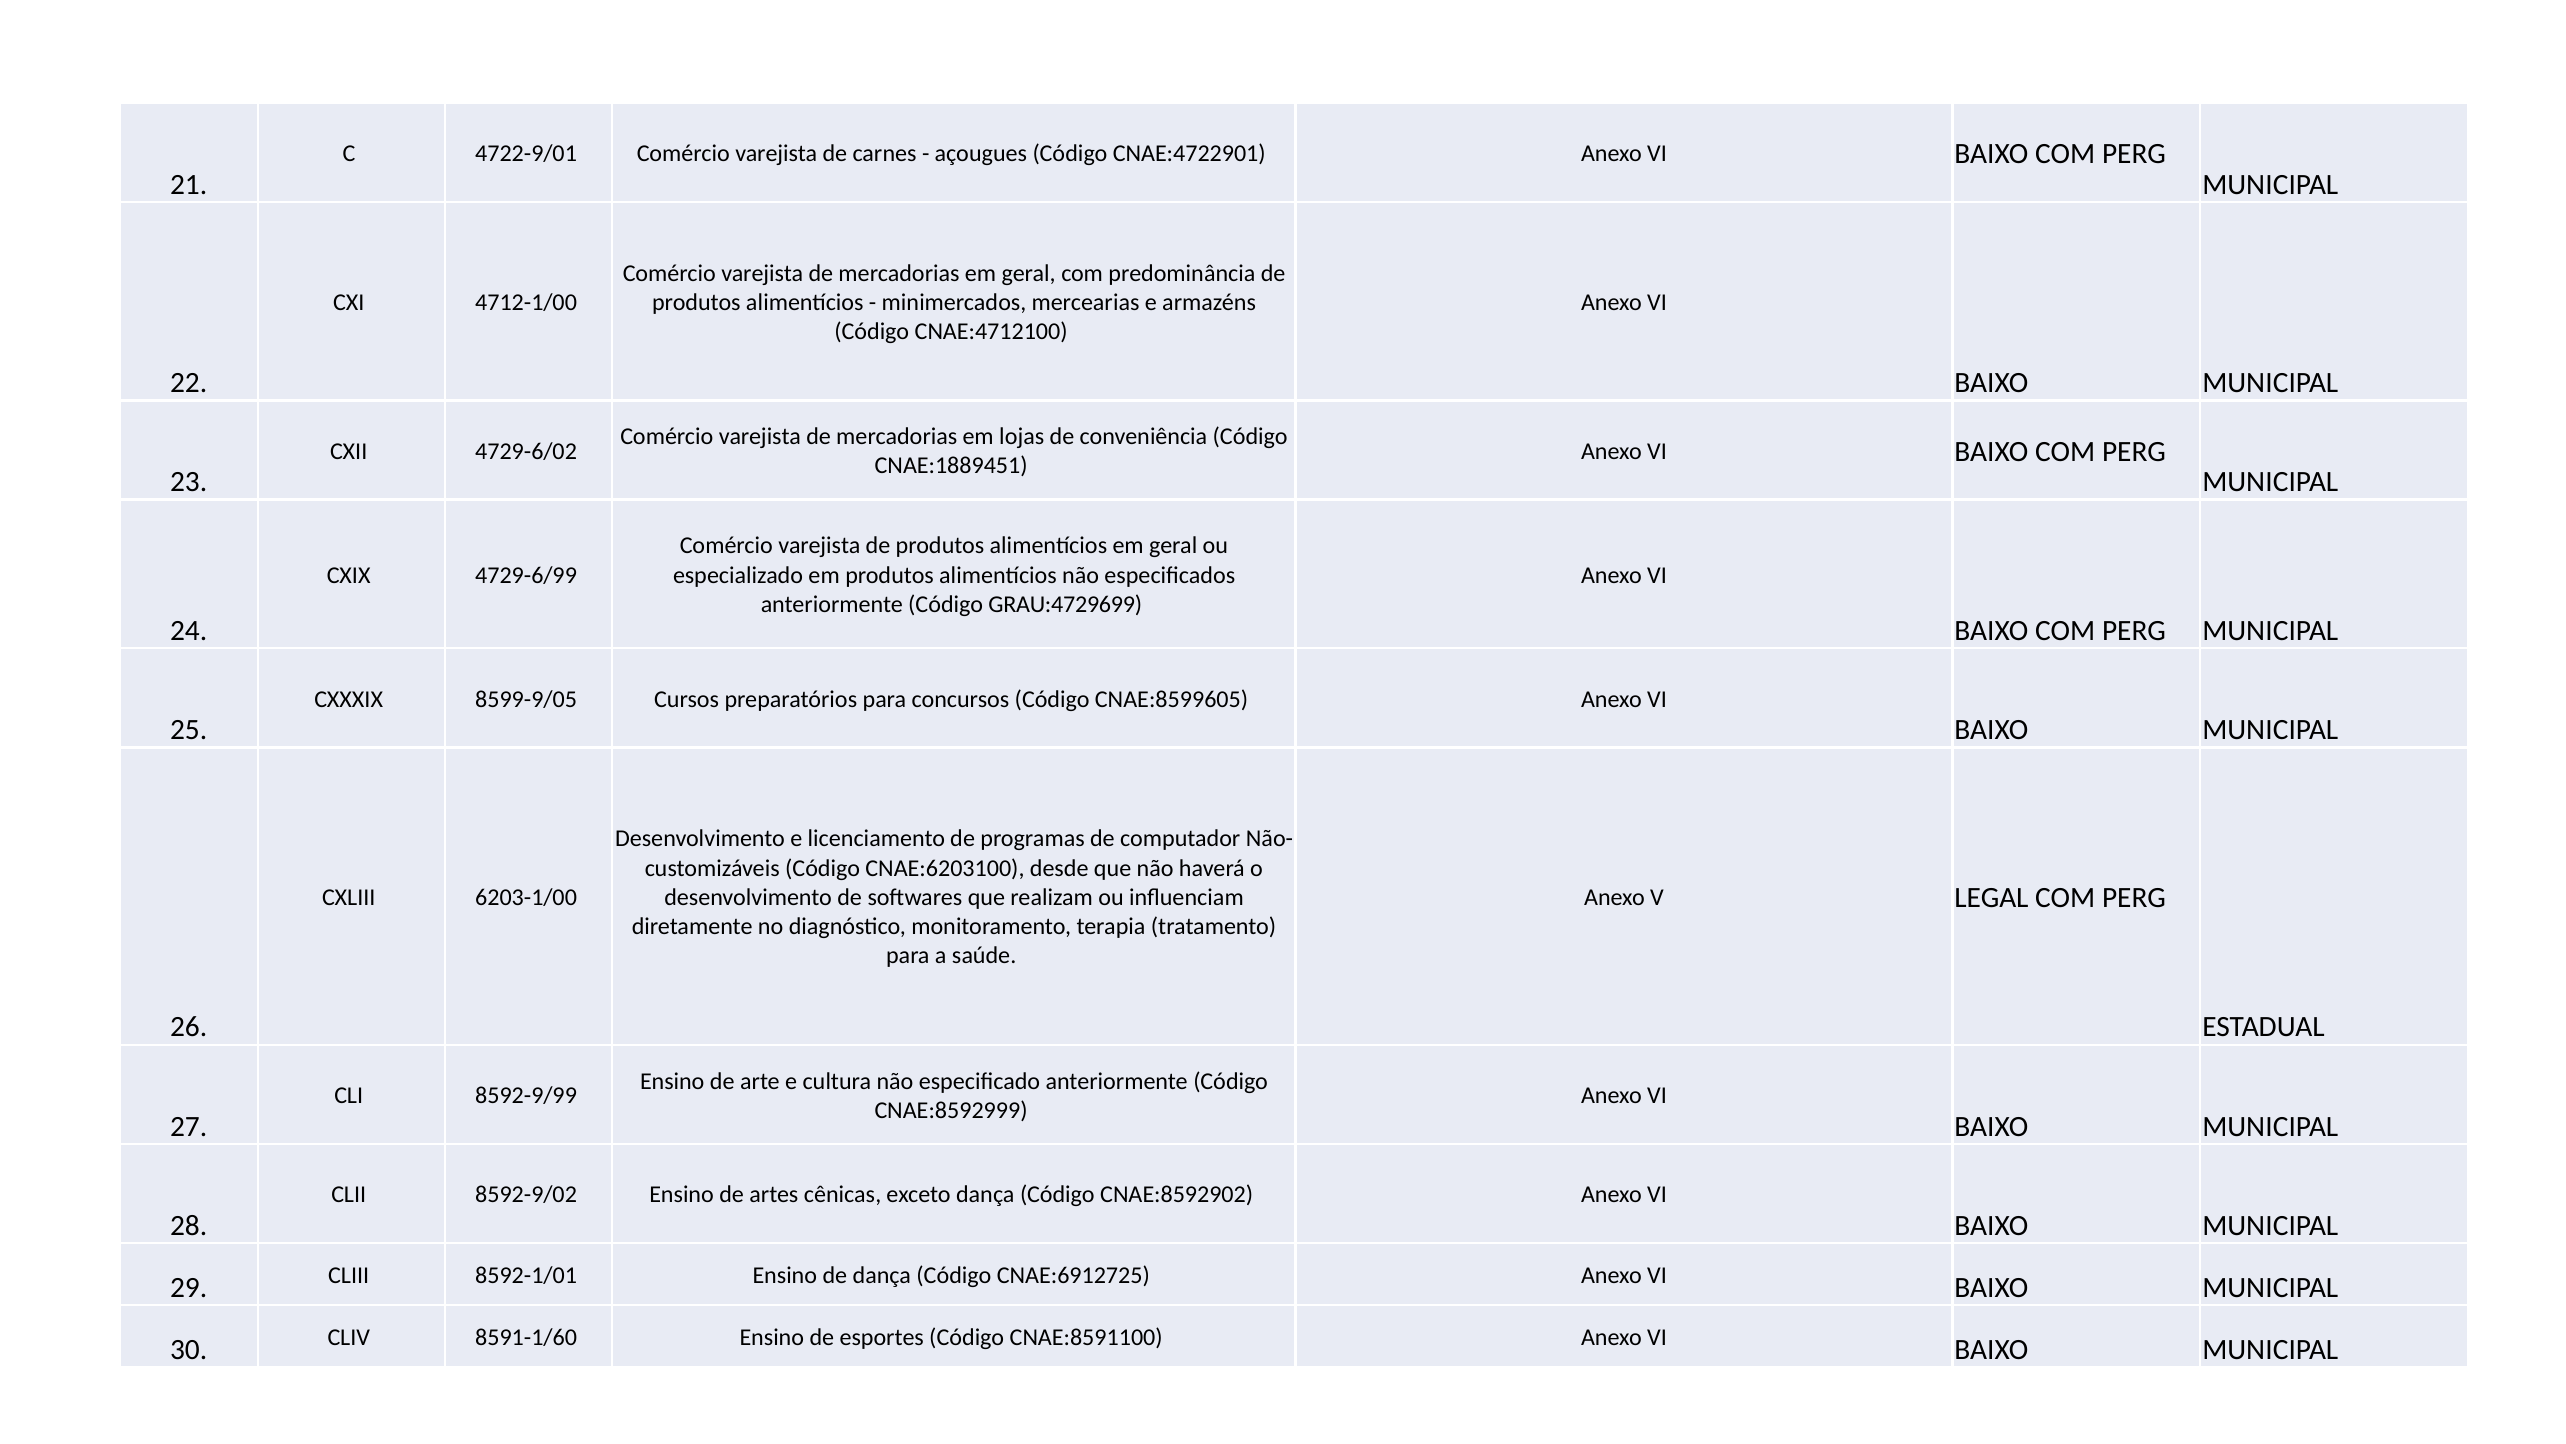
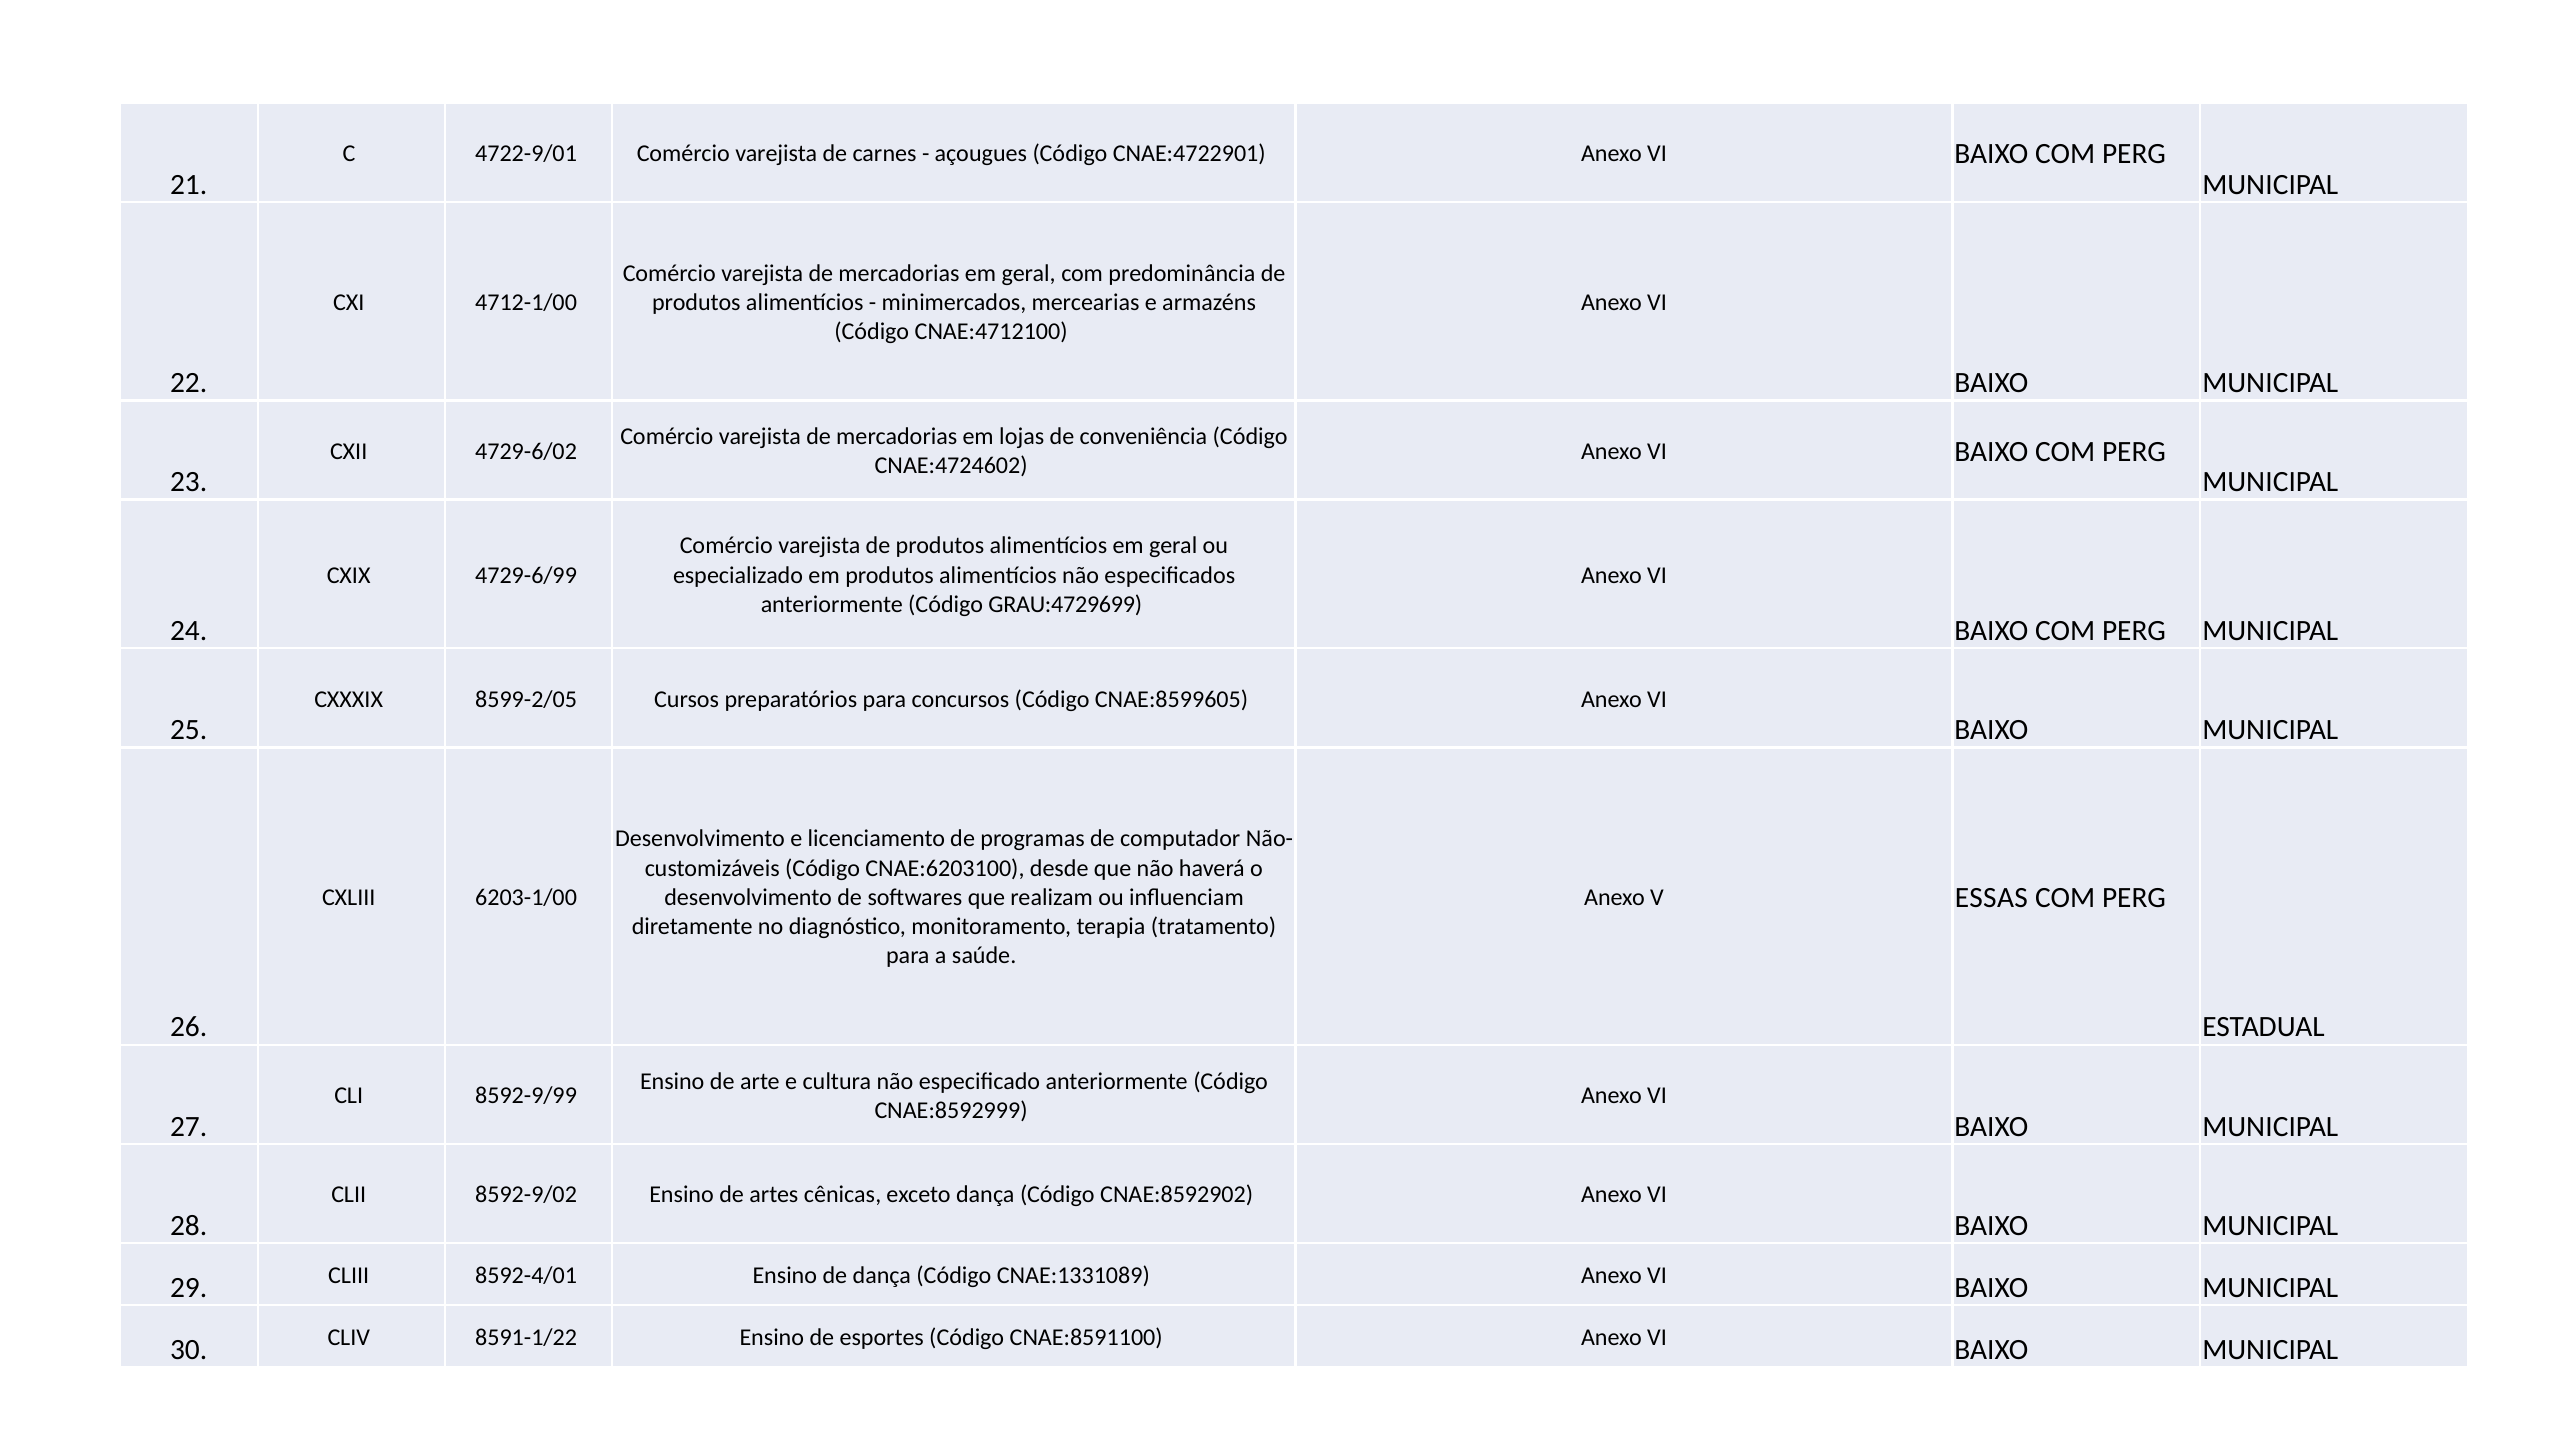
CNAE:1889451: CNAE:1889451 -> CNAE:4724602
8599-9/05: 8599-9/05 -> 8599-2/05
LEGAL: LEGAL -> ESSAS
8592-1/01: 8592-1/01 -> 8592-4/01
CNAE:6912725: CNAE:6912725 -> CNAE:1331089
8591-1/60: 8591-1/60 -> 8591-1/22
